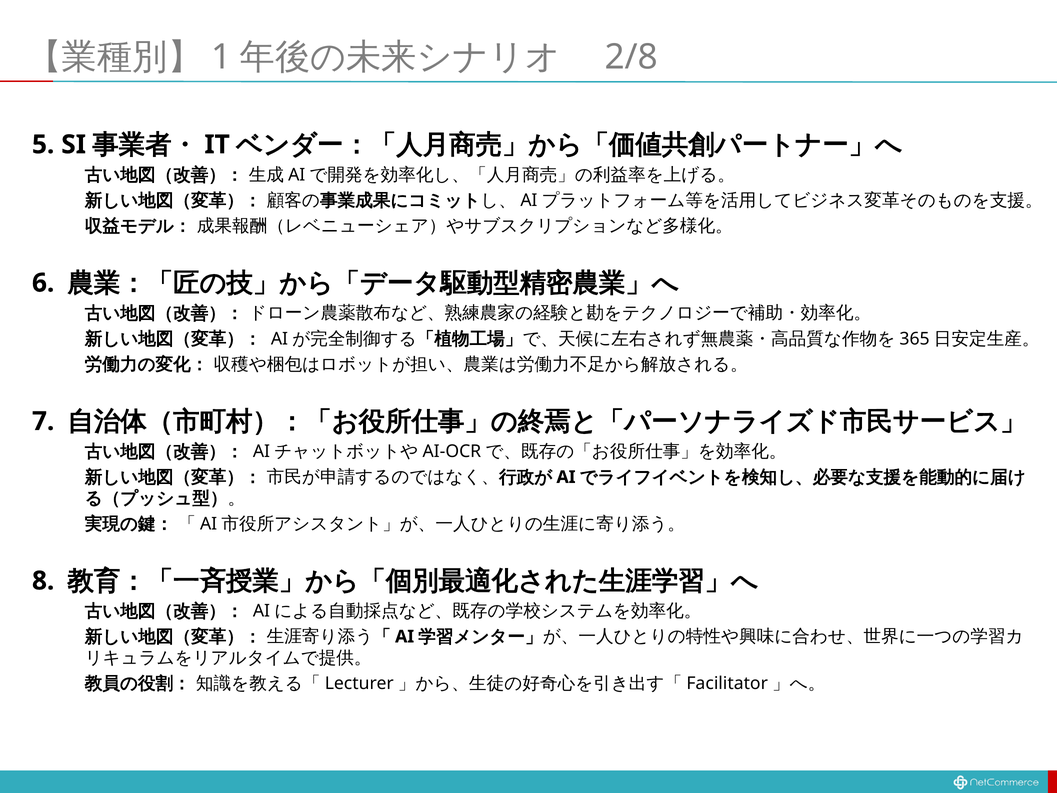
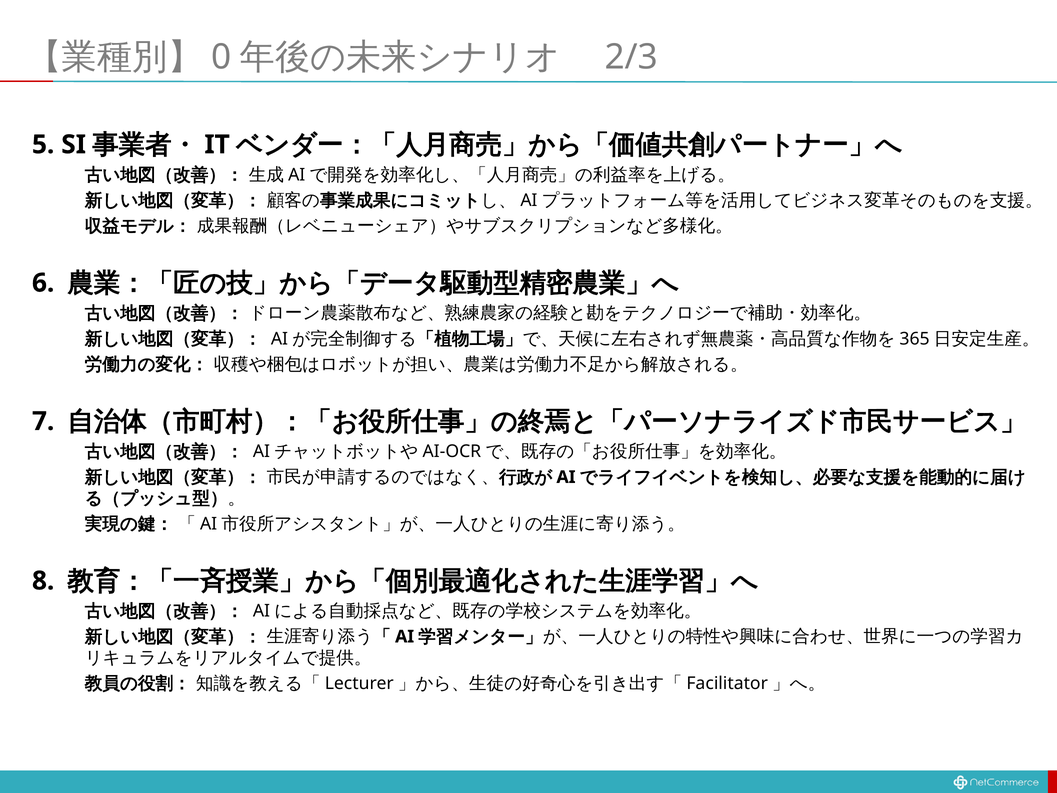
1: 1 -> 0
2/8: 2/8 -> 2/3
